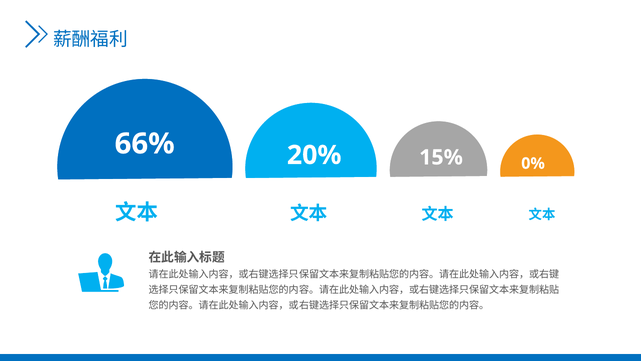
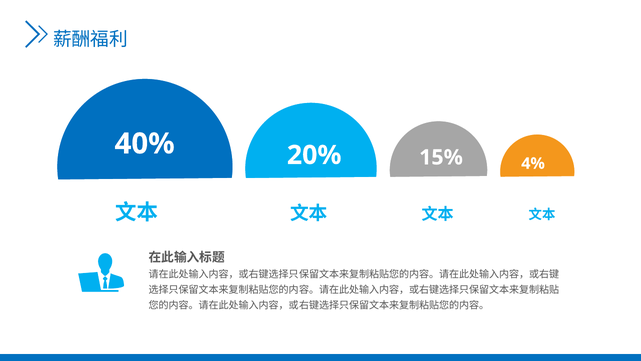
66%: 66% -> 40%
0%: 0% -> 4%
